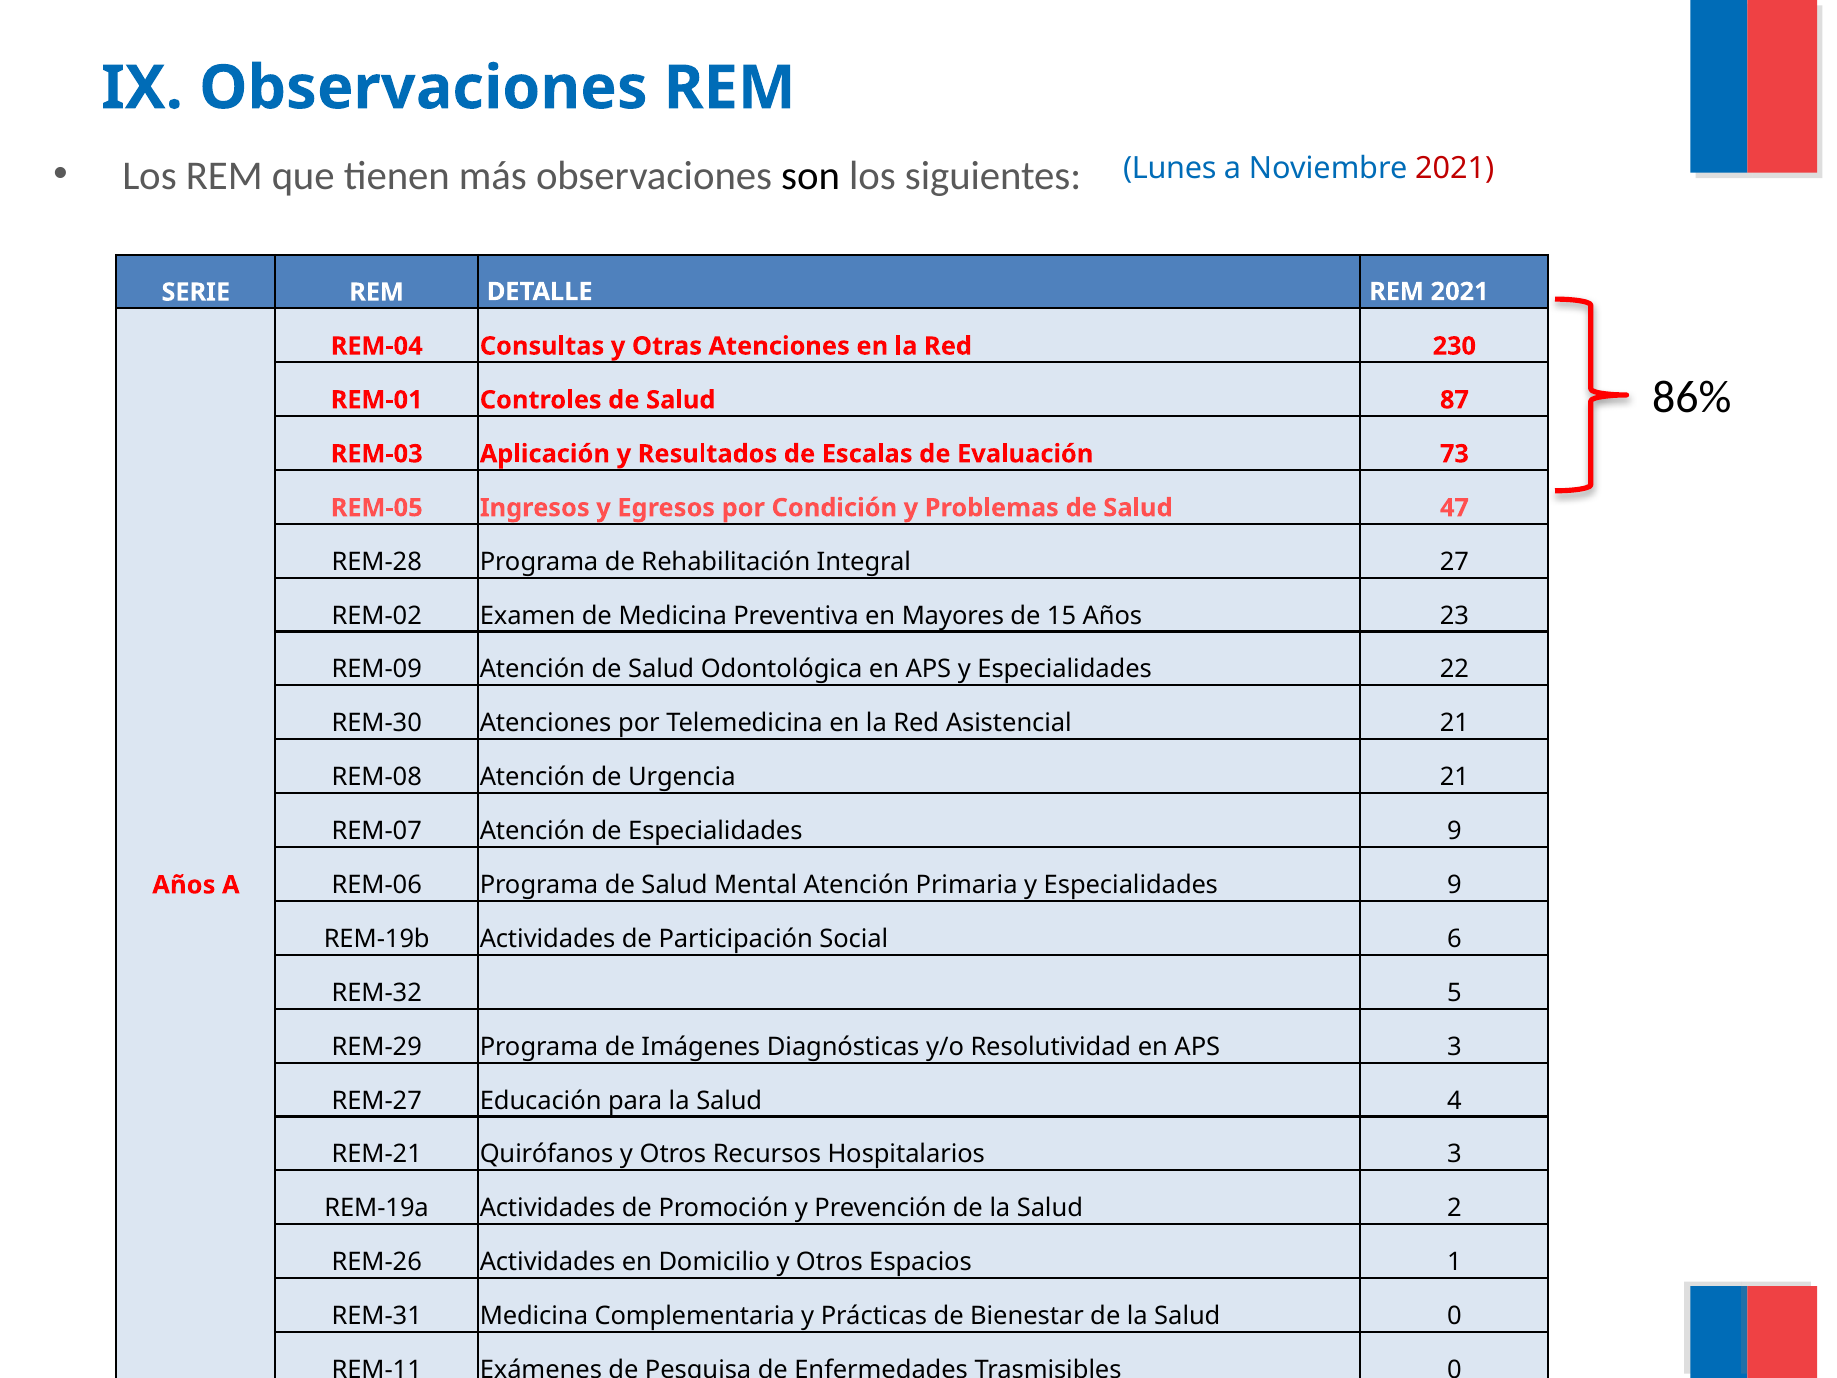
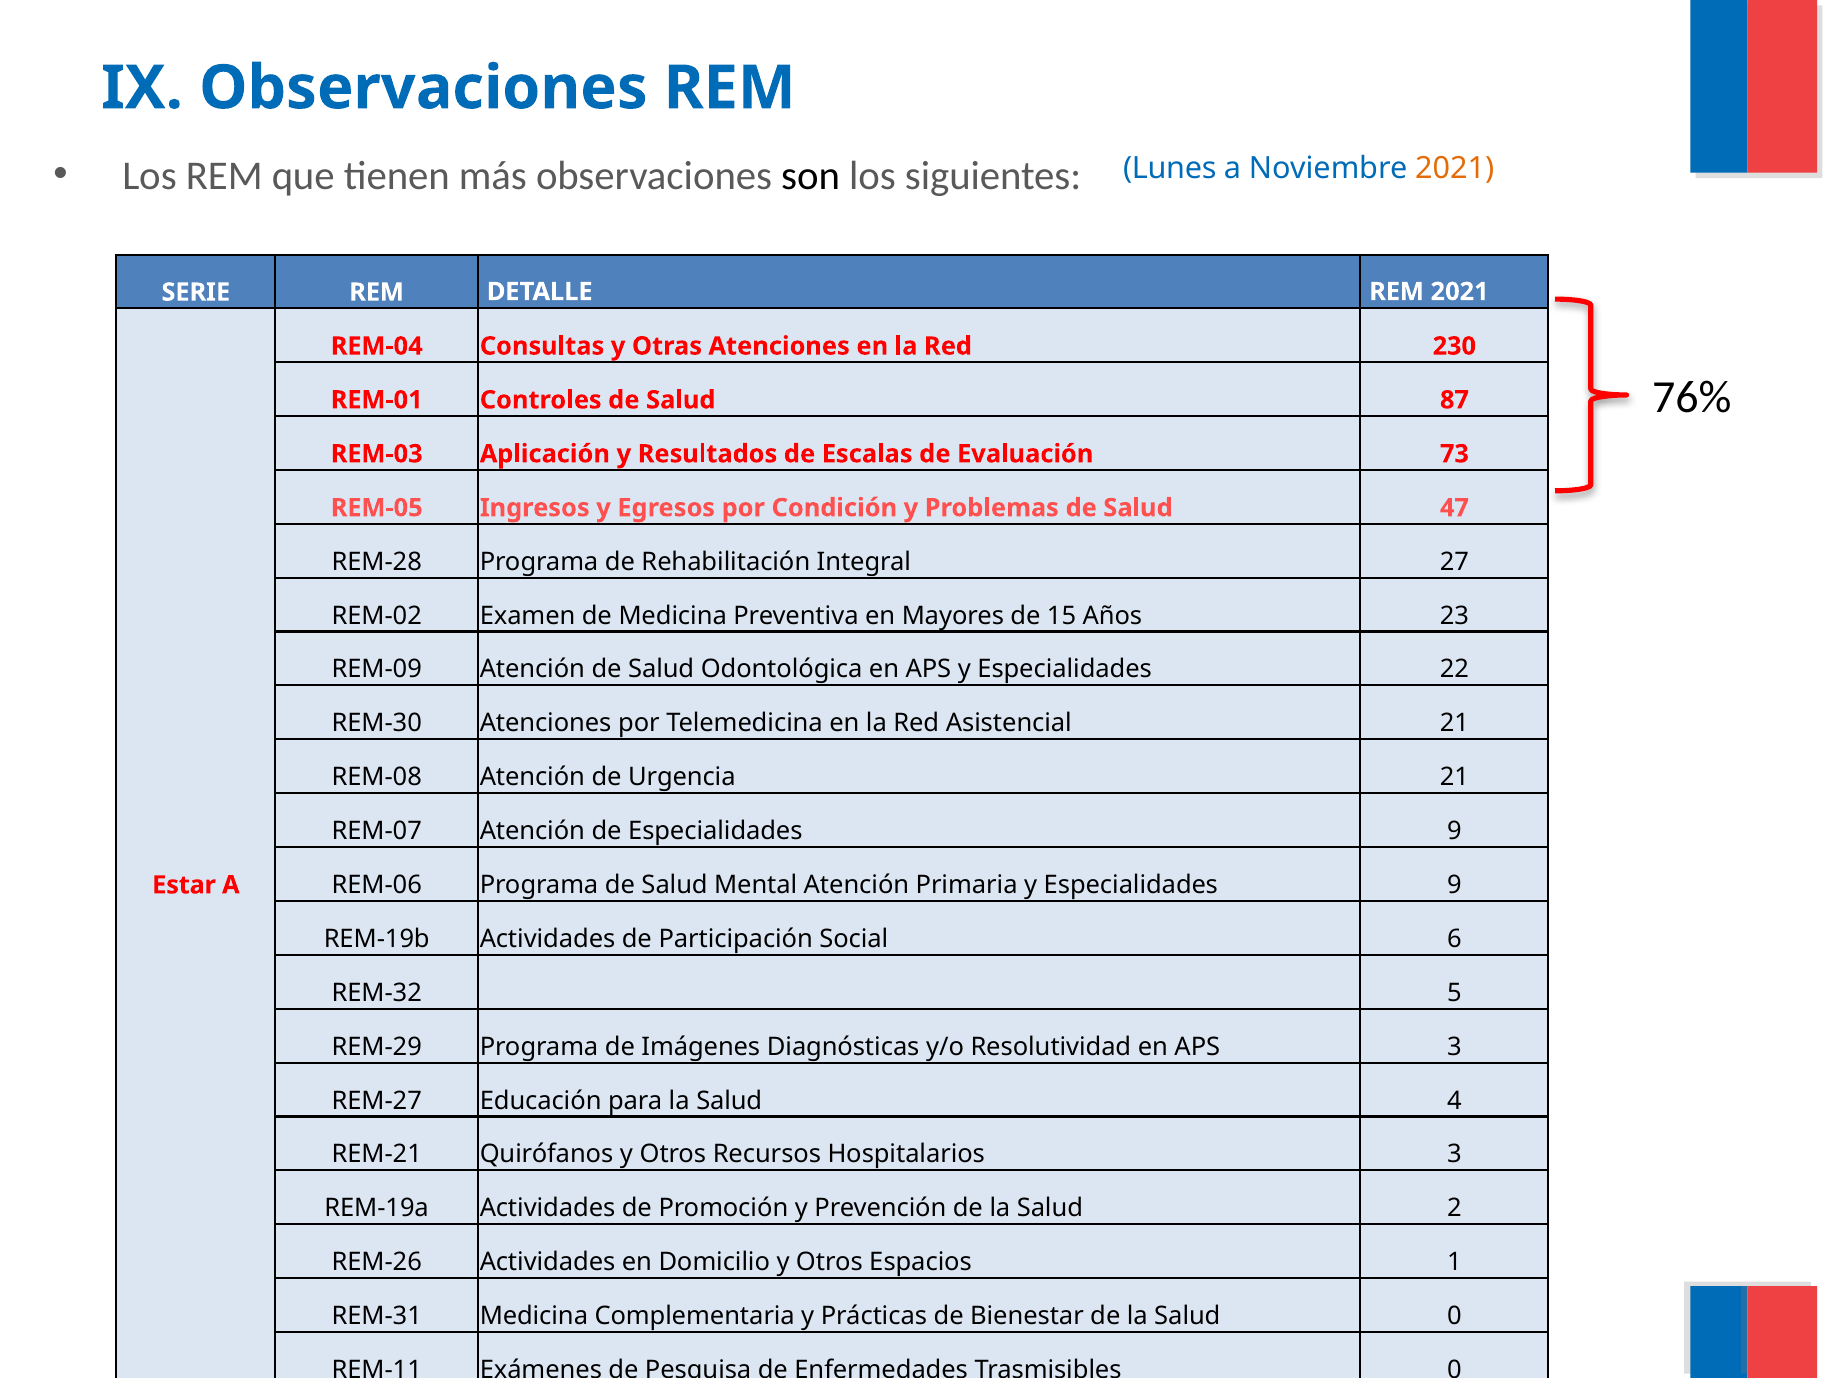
2021 at (1455, 169) colour: red -> orange
86%: 86% -> 76%
Años at (184, 885): Años -> Estar
